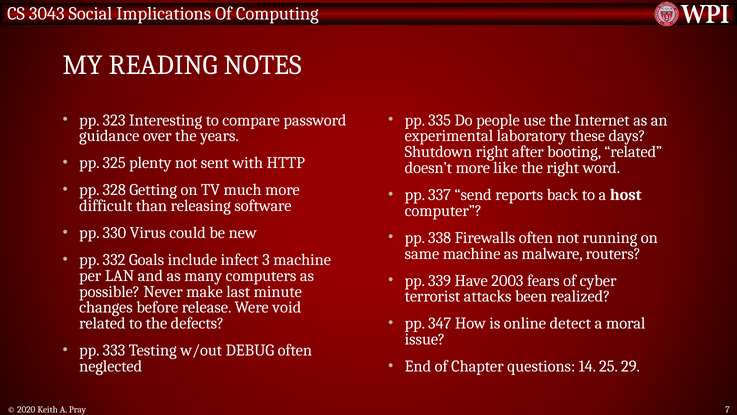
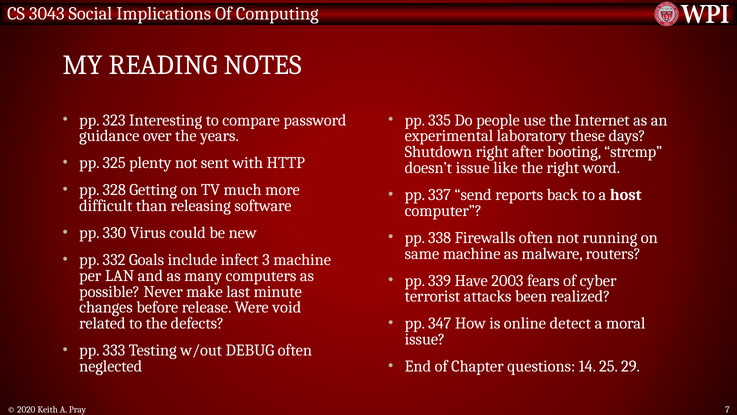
booting related: related -> strcmp
doesn’t more: more -> issue
